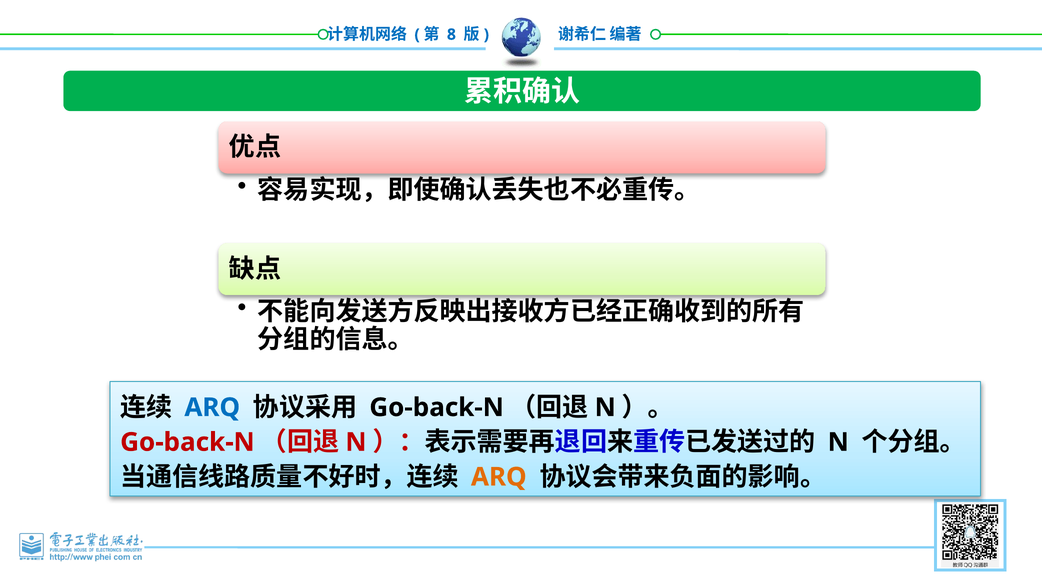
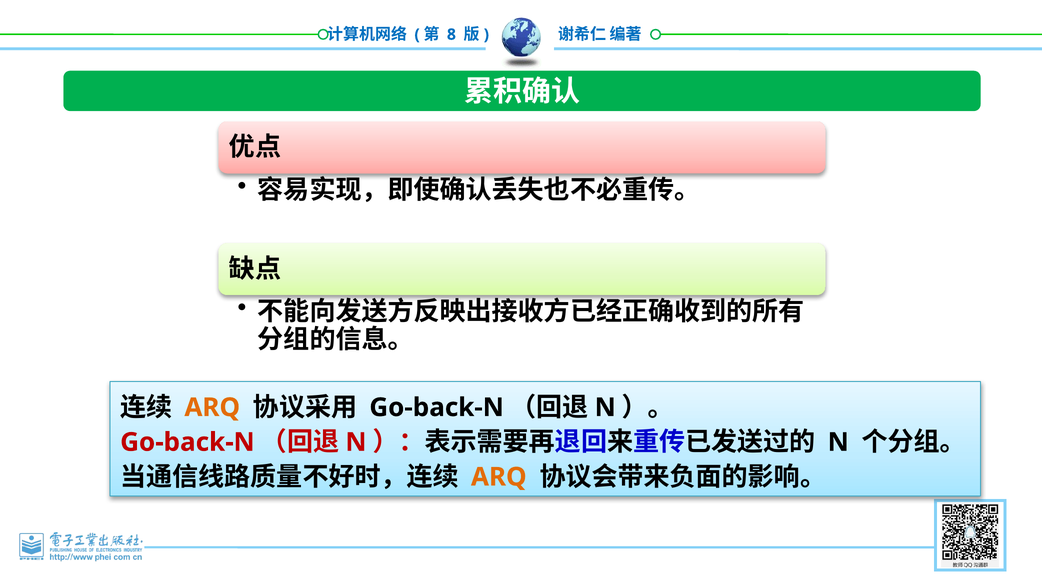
ARQ at (212, 408) colour: blue -> orange
